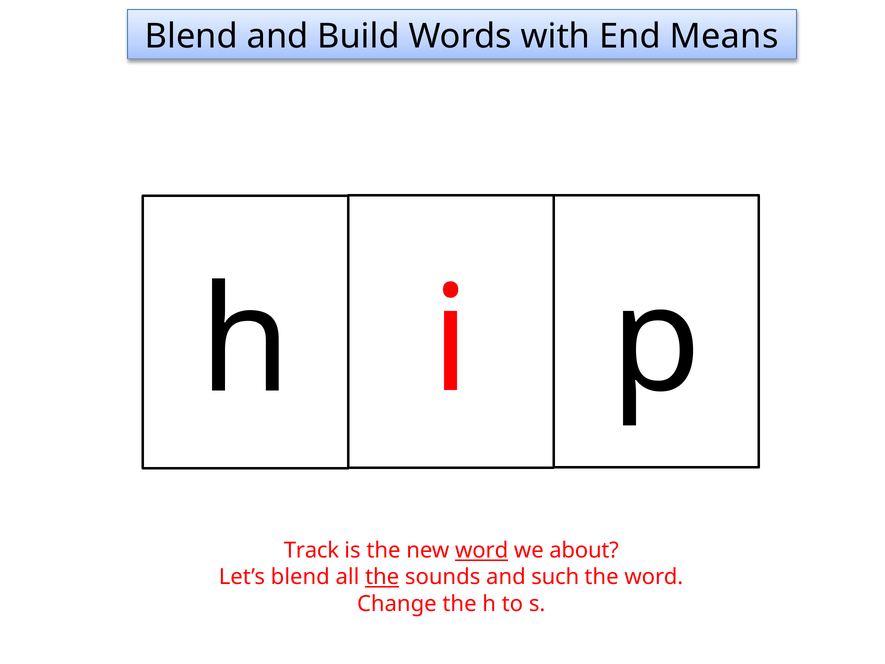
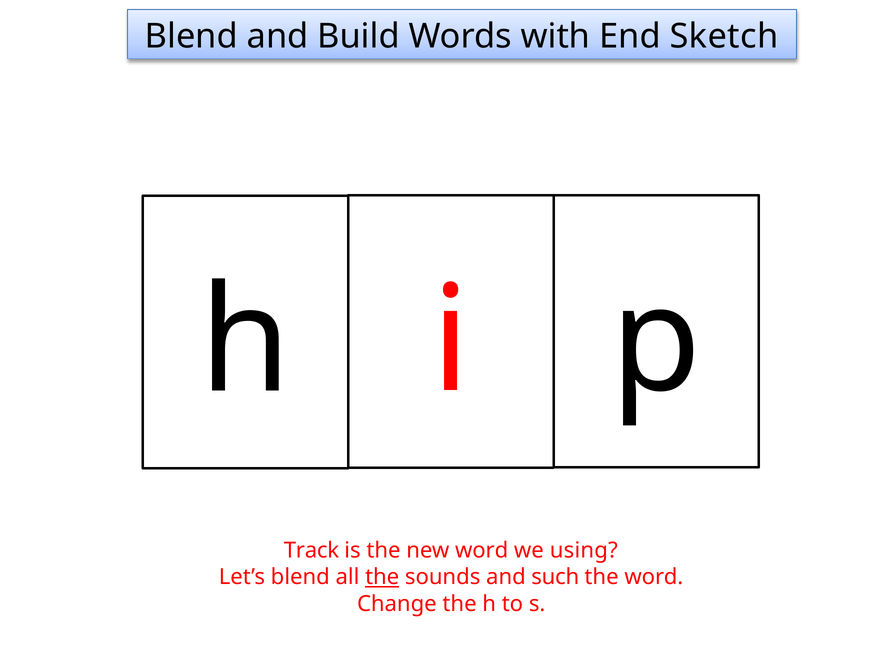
Means: Means -> Sketch
word at (482, 550) underline: present -> none
about: about -> using
